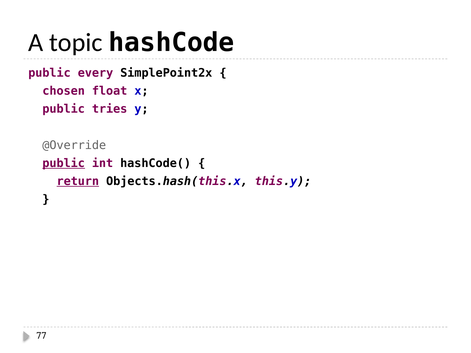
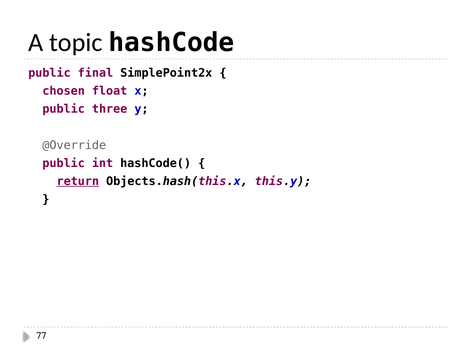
every: every -> final
tries: tries -> three
public at (64, 163) underline: present -> none
